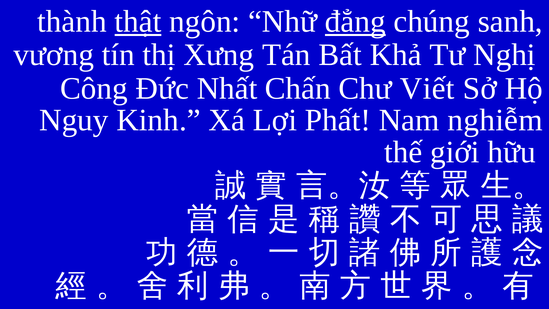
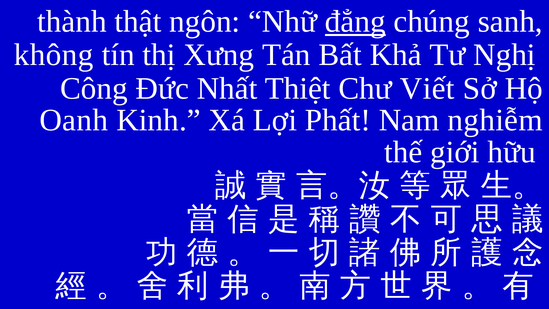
thật underline: present -> none
vương: vương -> không
Chấn: Chấn -> Thiệt
Nguy: Nguy -> Oanh
